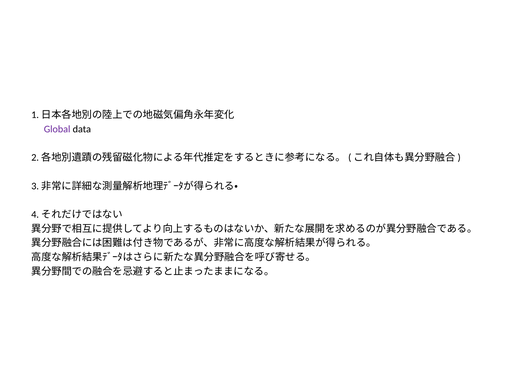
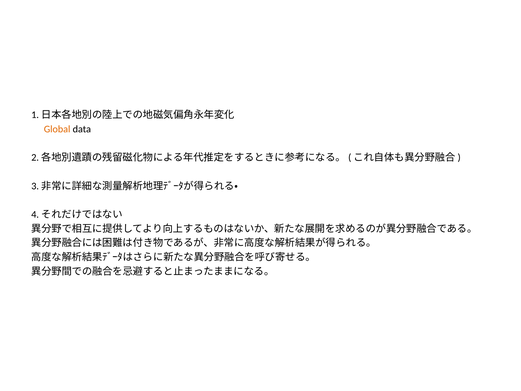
Global colour: purple -> orange
